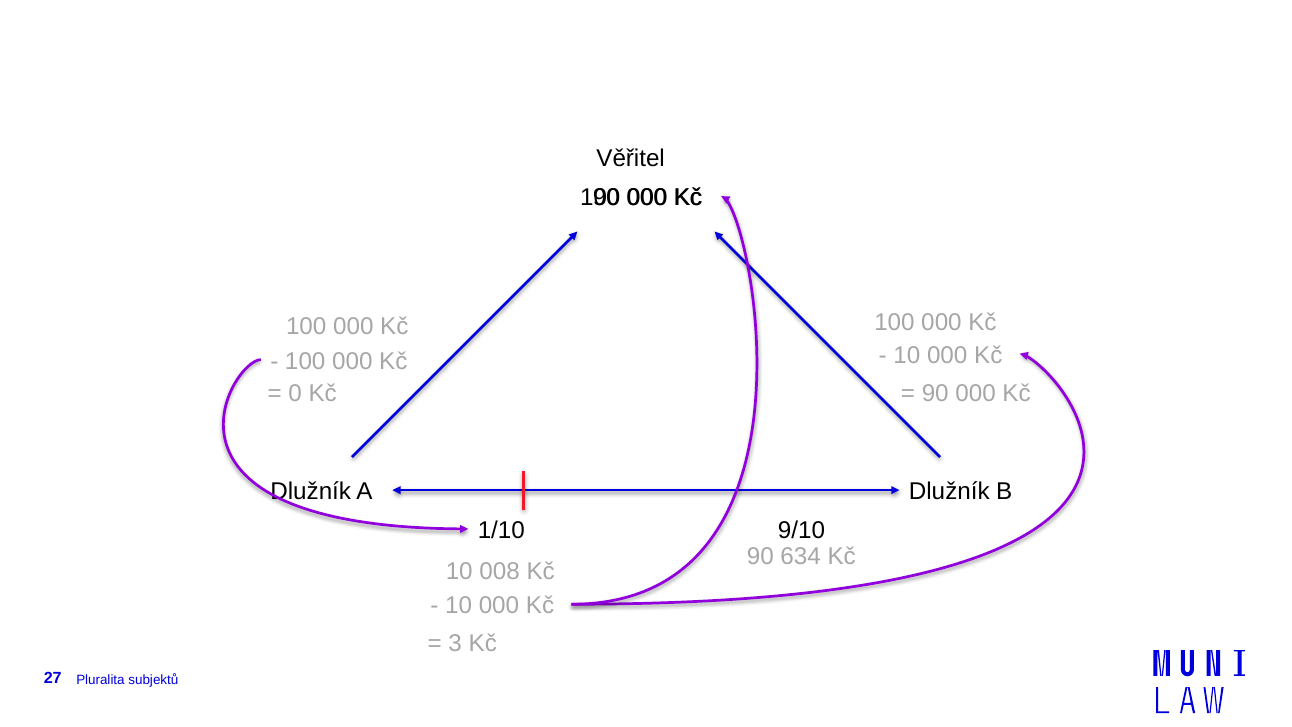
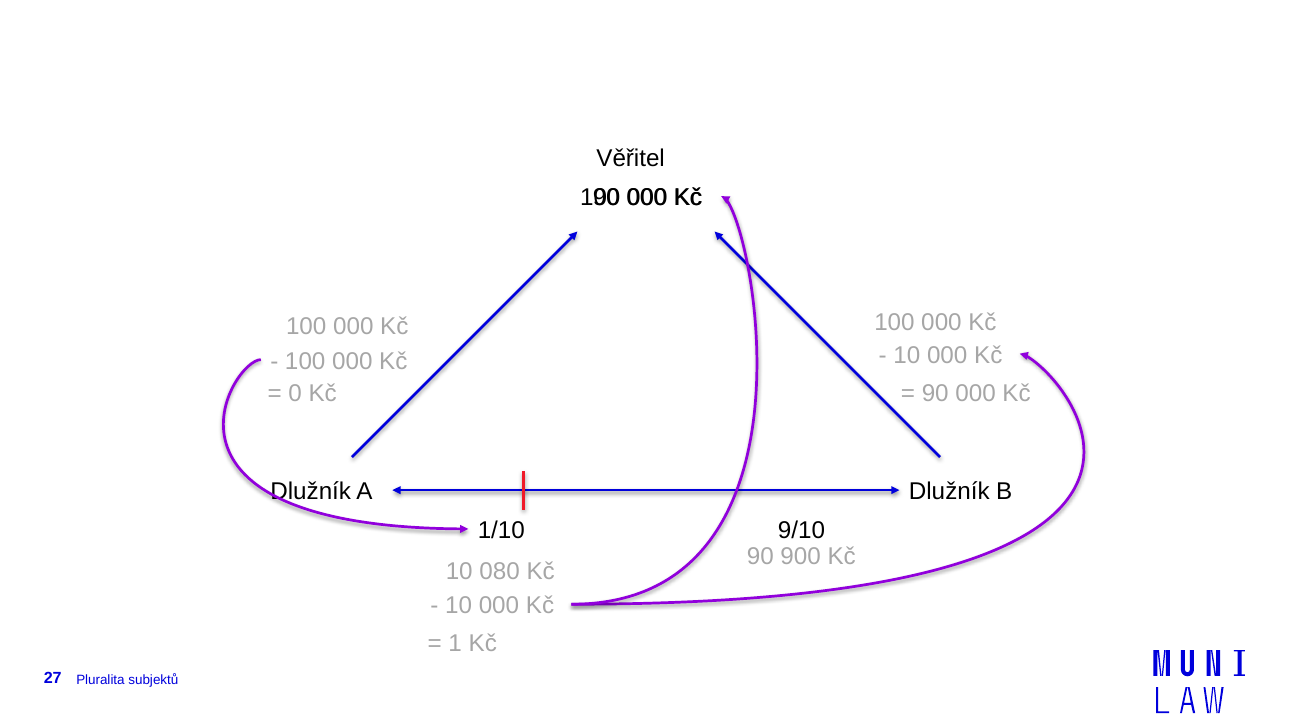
634: 634 -> 900
008: 008 -> 080
3: 3 -> 1
